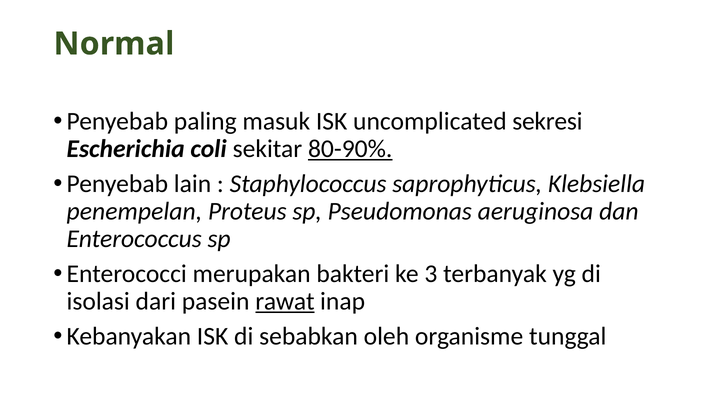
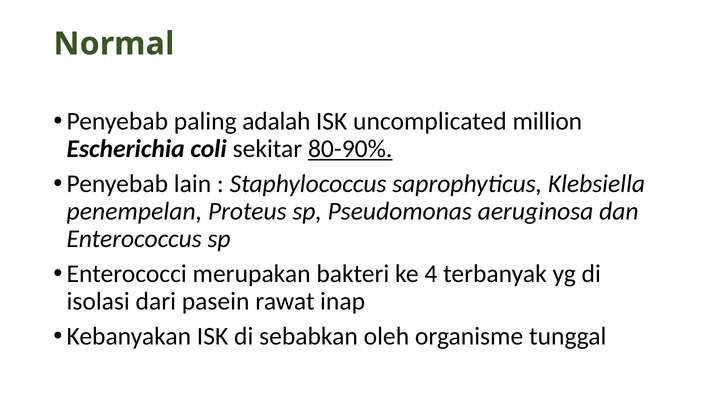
masuk: masuk -> adalah
sekresi: sekresi -> million
3: 3 -> 4
rawat underline: present -> none
